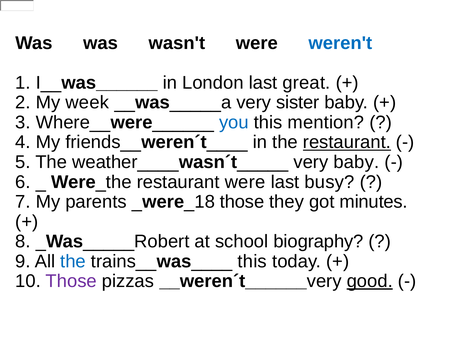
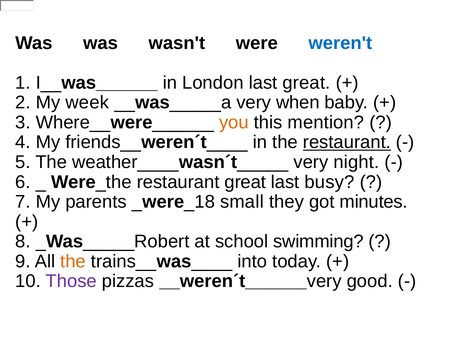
sister: sister -> when
you colour: blue -> orange
very baby: baby -> night
restaurant were: were -> great
_were_18 those: those -> small
biography: biography -> swimming
the at (73, 262) colour: blue -> orange
trains__was____ this: this -> into
good underline: present -> none
